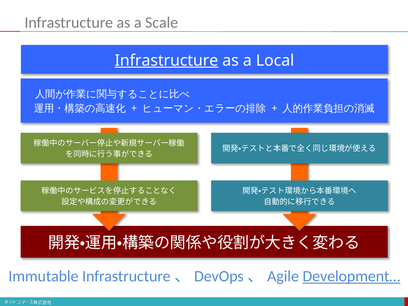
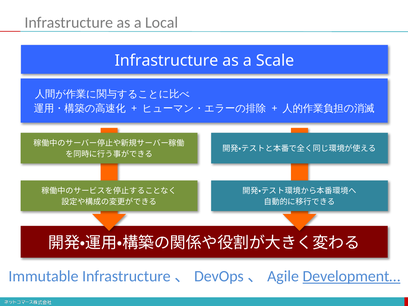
Scale: Scale -> Local
Infrastructure at (166, 60) underline: present -> none
Local: Local -> Scale
